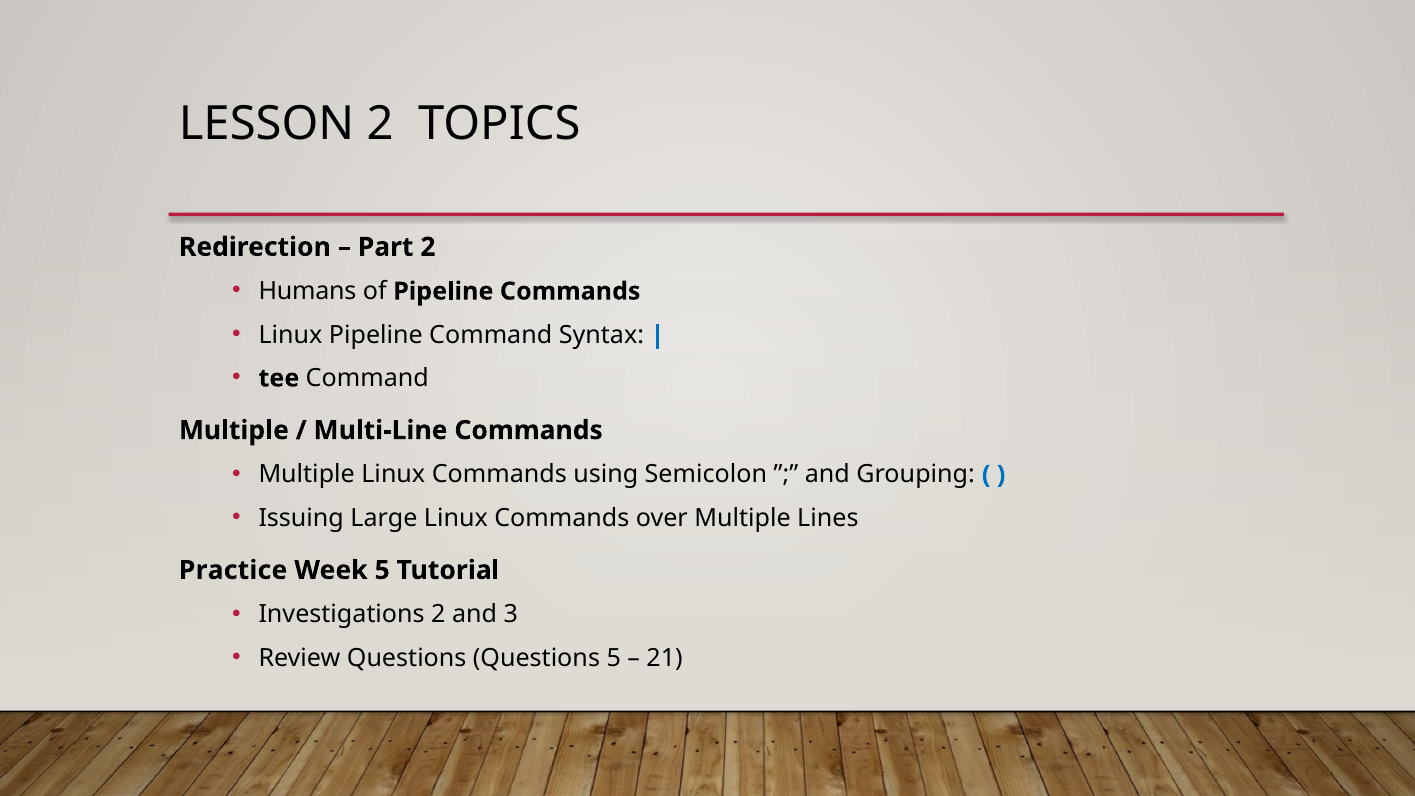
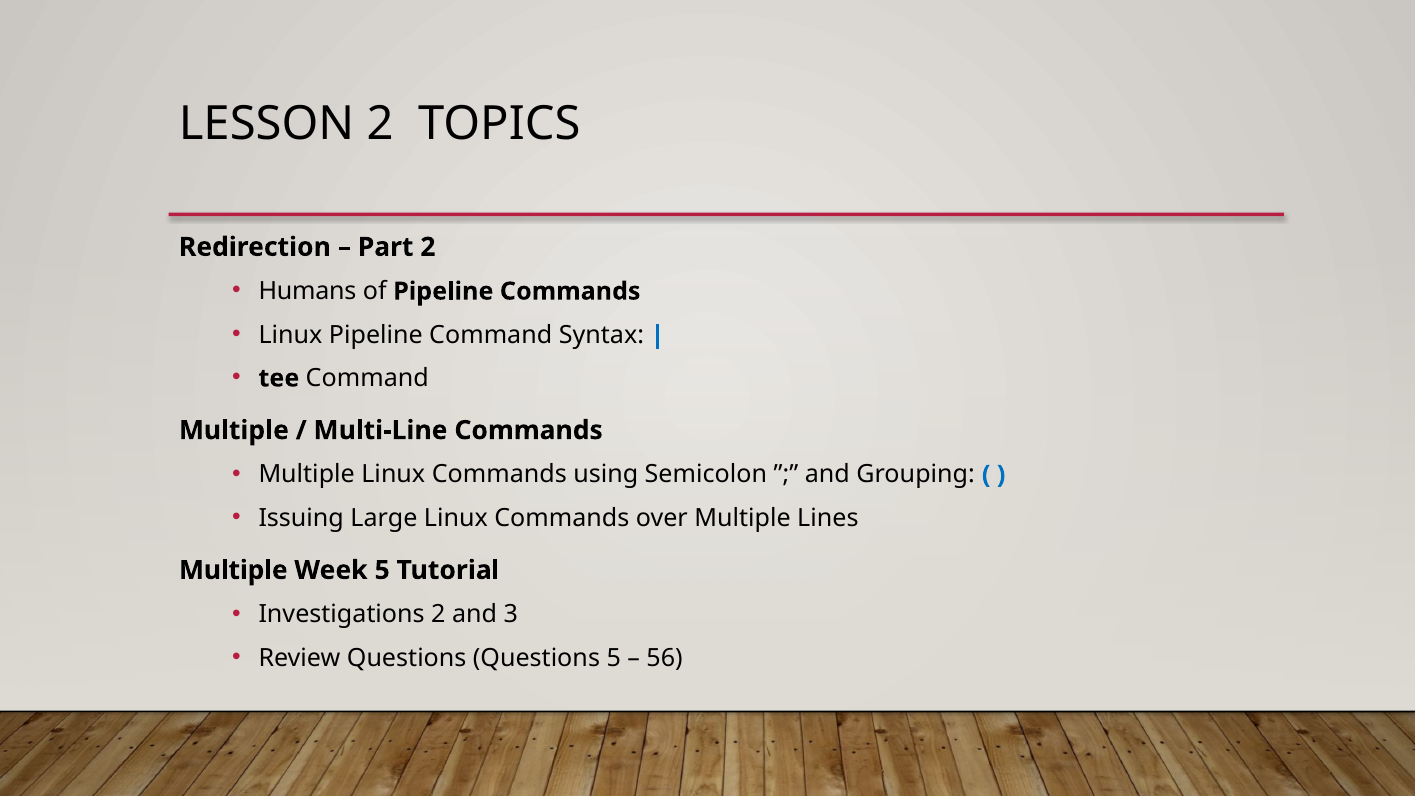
Practice at (233, 570): Practice -> Multiple
21: 21 -> 56
